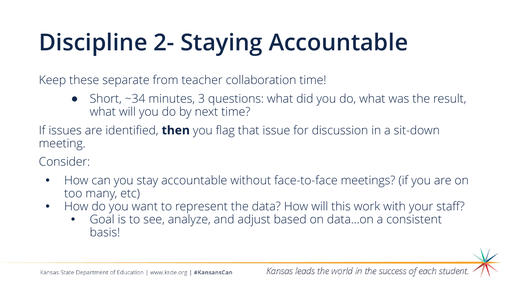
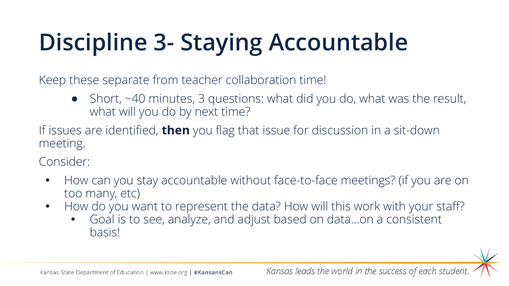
2-: 2- -> 3-
~34: ~34 -> ~40
